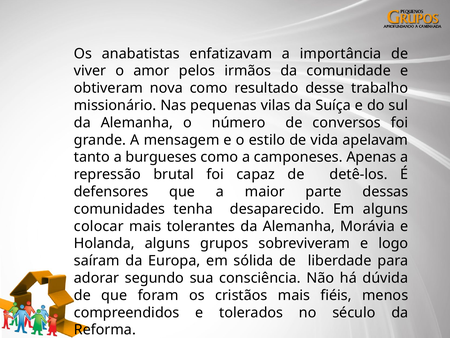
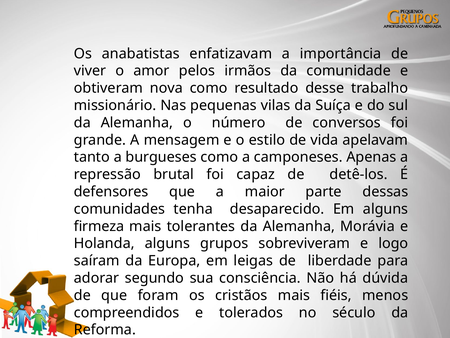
colocar: colocar -> firmeza
sólida: sólida -> leigas
